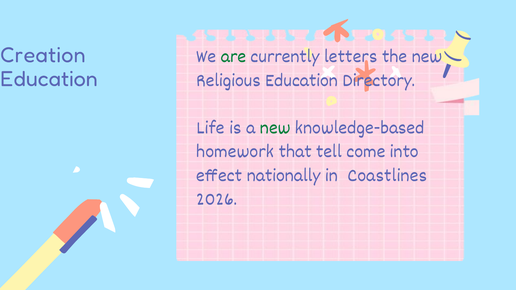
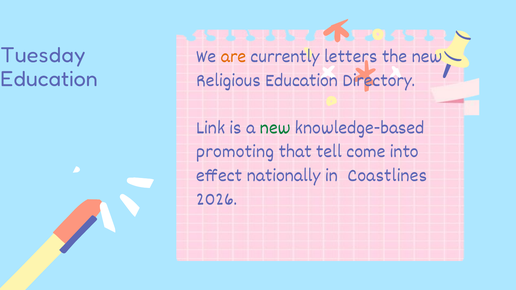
Creation: Creation -> Tuesday
are colour: green -> orange
Life: Life -> Link
homework: homework -> promoting
